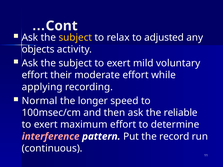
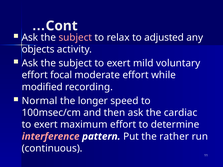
subject at (75, 37) colour: yellow -> pink
their: their -> focal
applying: applying -> modified
reliable: reliable -> cardiac
record: record -> rather
